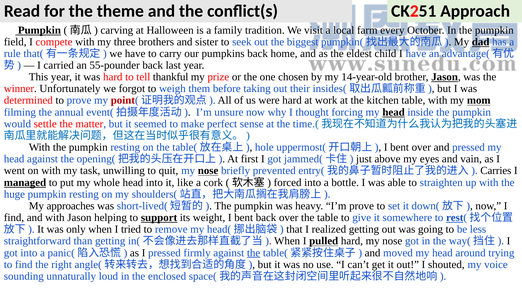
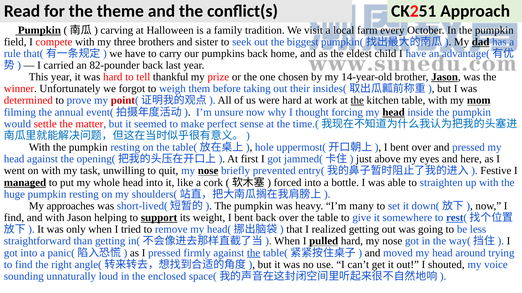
55-pounder: 55-pounder -> 82-pounder
the at (357, 101) underline: none -> present
vain: vain -> here
Carries: Carries -> Festive
I’m prove: prove -> many
